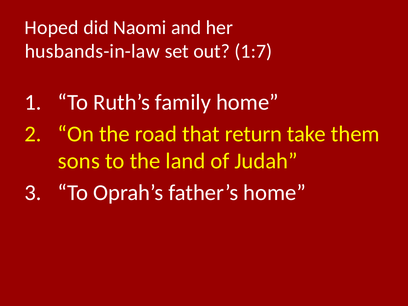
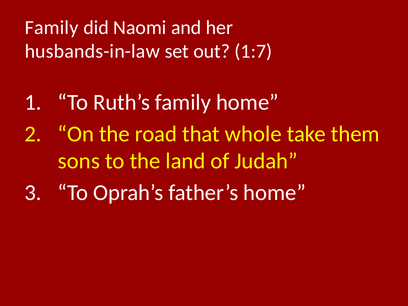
Hoped at (52, 28): Hoped -> Family
return: return -> whole
